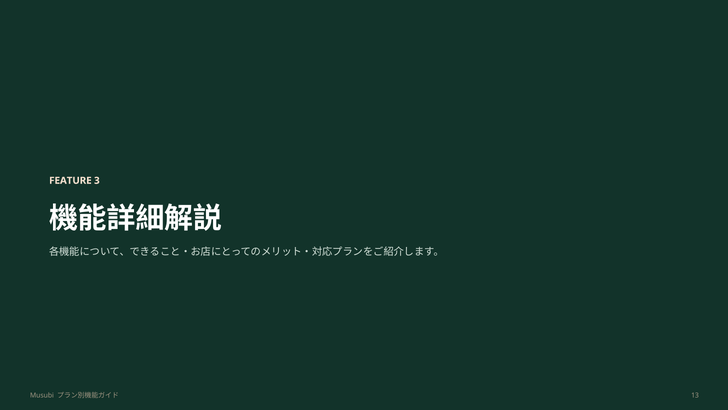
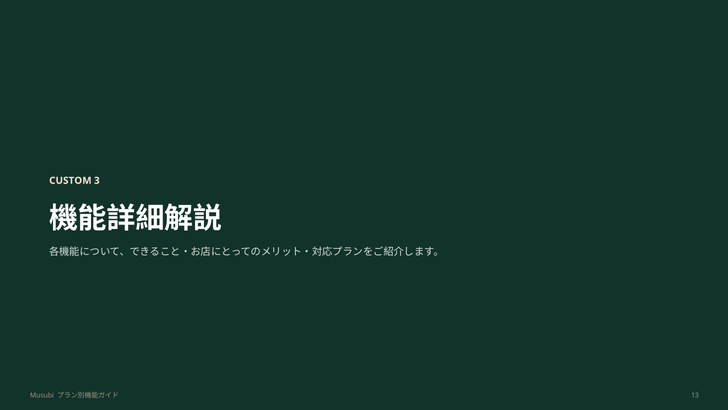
FEATURE: FEATURE -> CUSTOM
